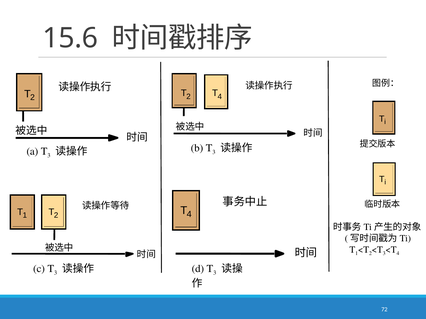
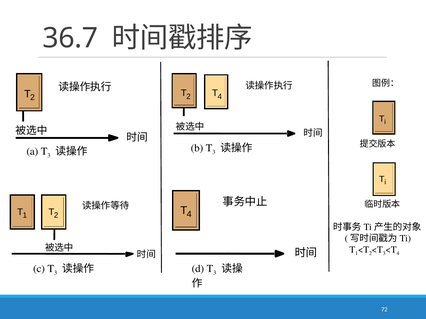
15.6: 15.6 -> 36.7
